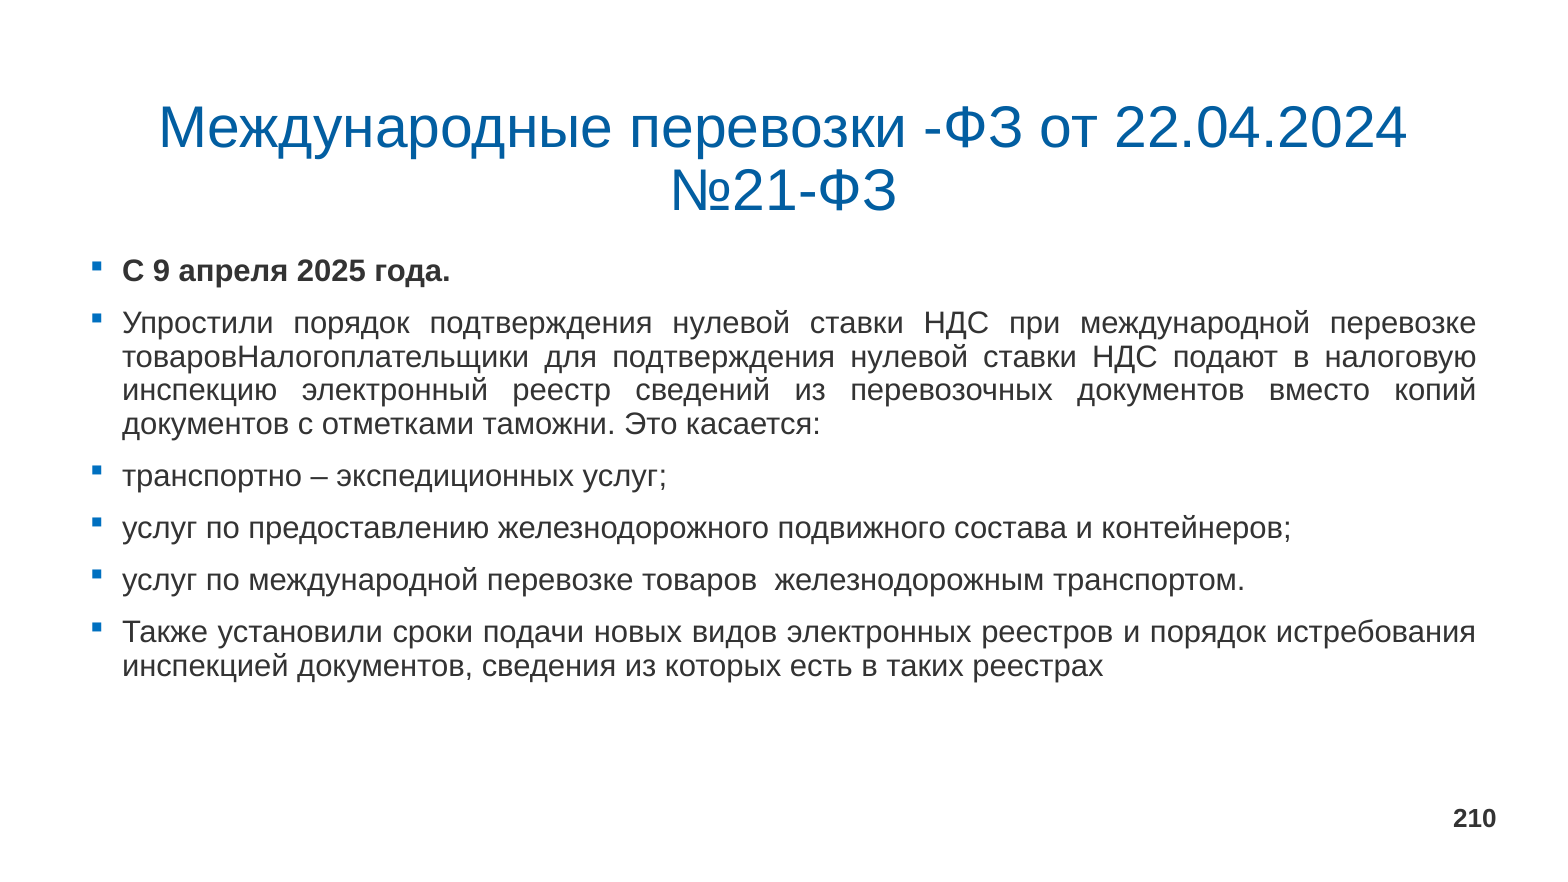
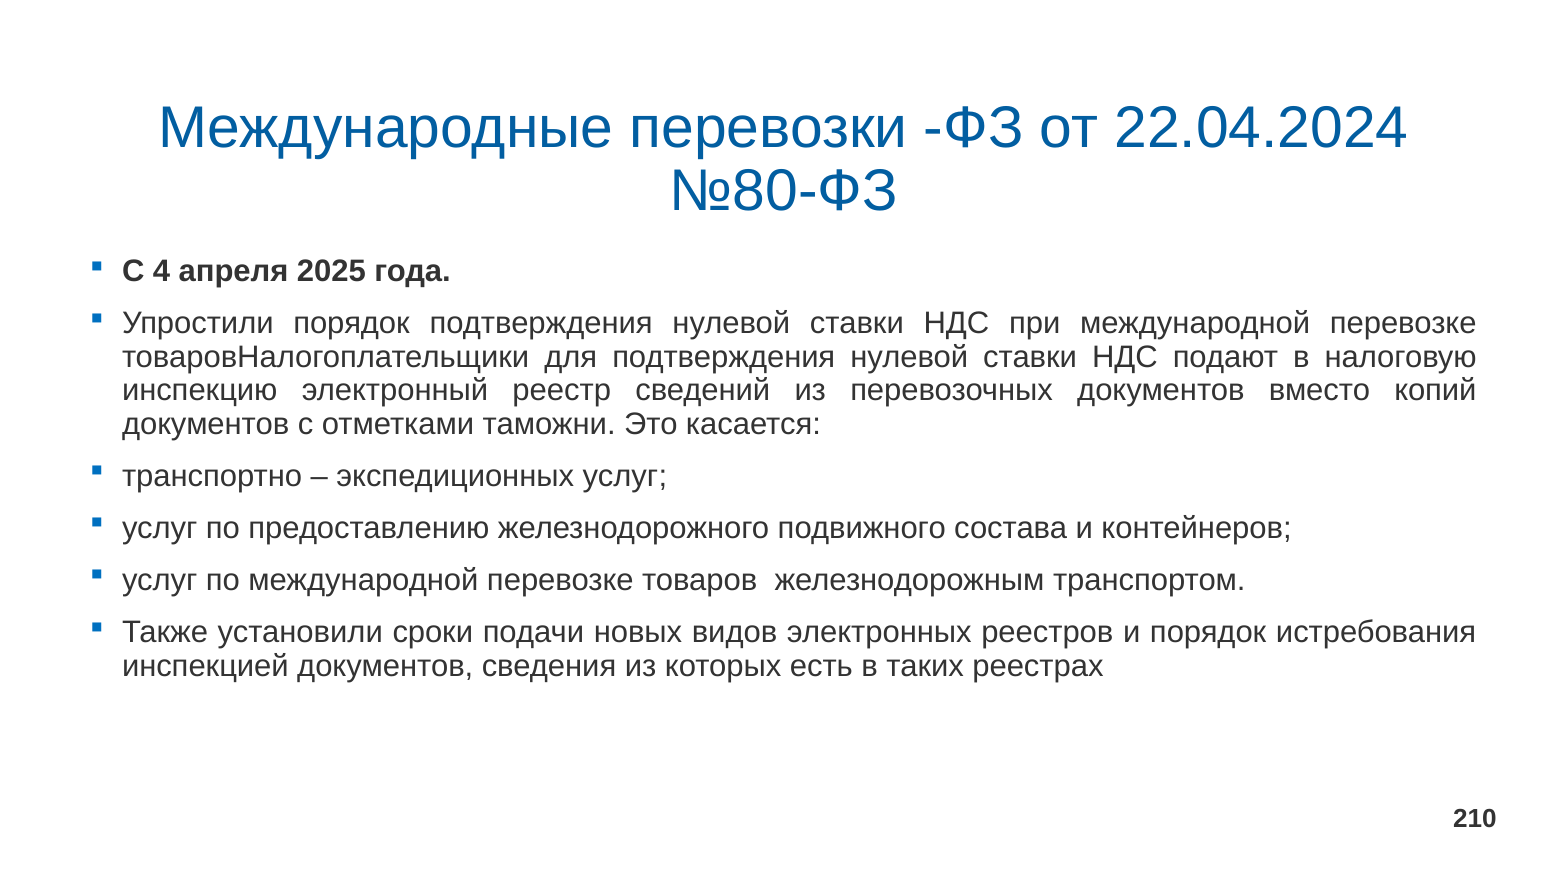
№21-ФЗ: №21-ФЗ -> №80-ФЗ
9: 9 -> 4
